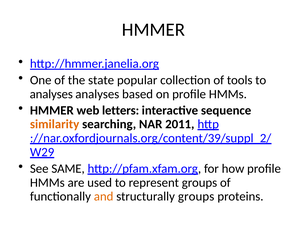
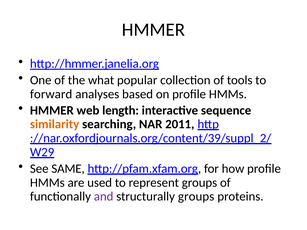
state: state -> what
analyses at (51, 94): analyses -> forward
letters: letters -> length
and colour: orange -> purple
